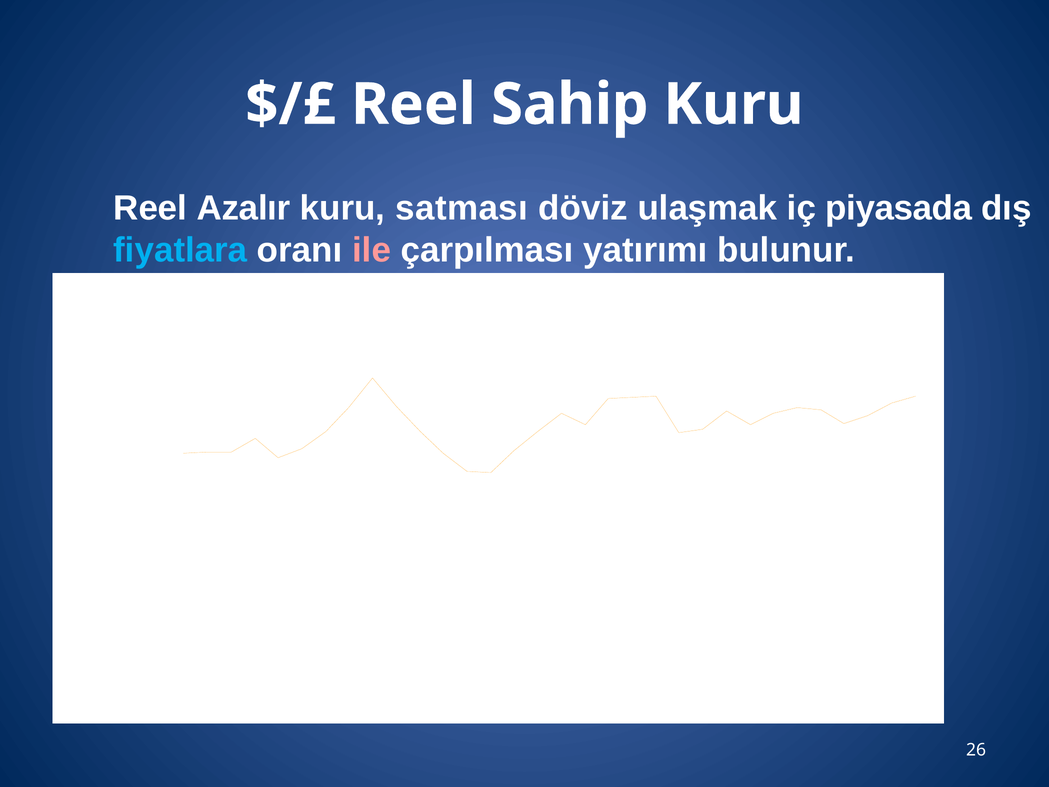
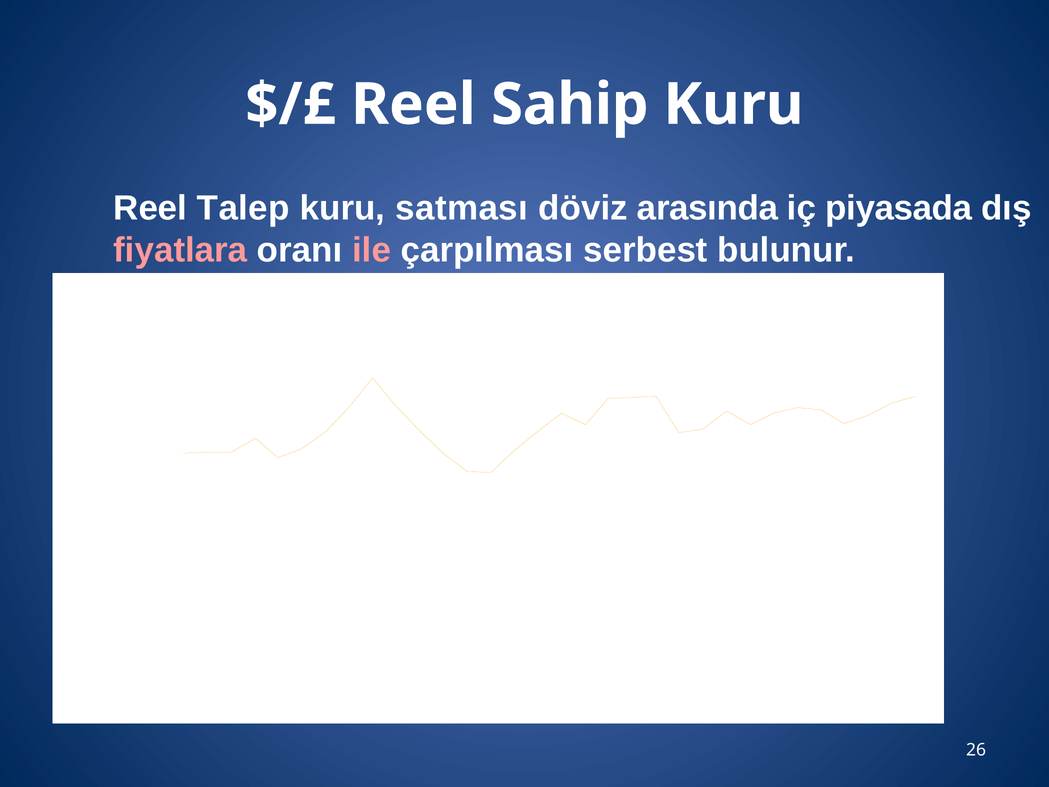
Azalır: Azalır -> Talep
ulaşmak: ulaşmak -> arasında
fiyatlara colour: light blue -> pink
yatırımı: yatırımı -> serbest
